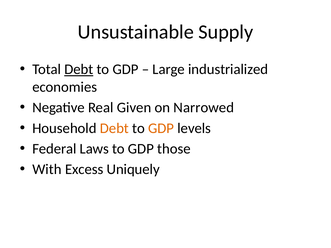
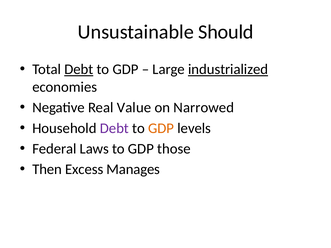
Supply: Supply -> Should
industrialized underline: none -> present
Given: Given -> Value
Debt at (114, 128) colour: orange -> purple
With: With -> Then
Uniquely: Uniquely -> Manages
